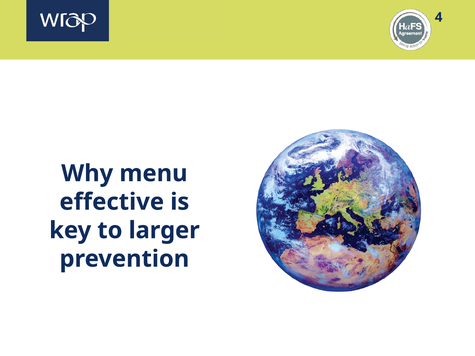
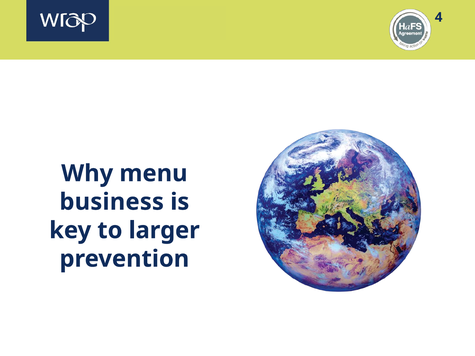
effective: effective -> business
